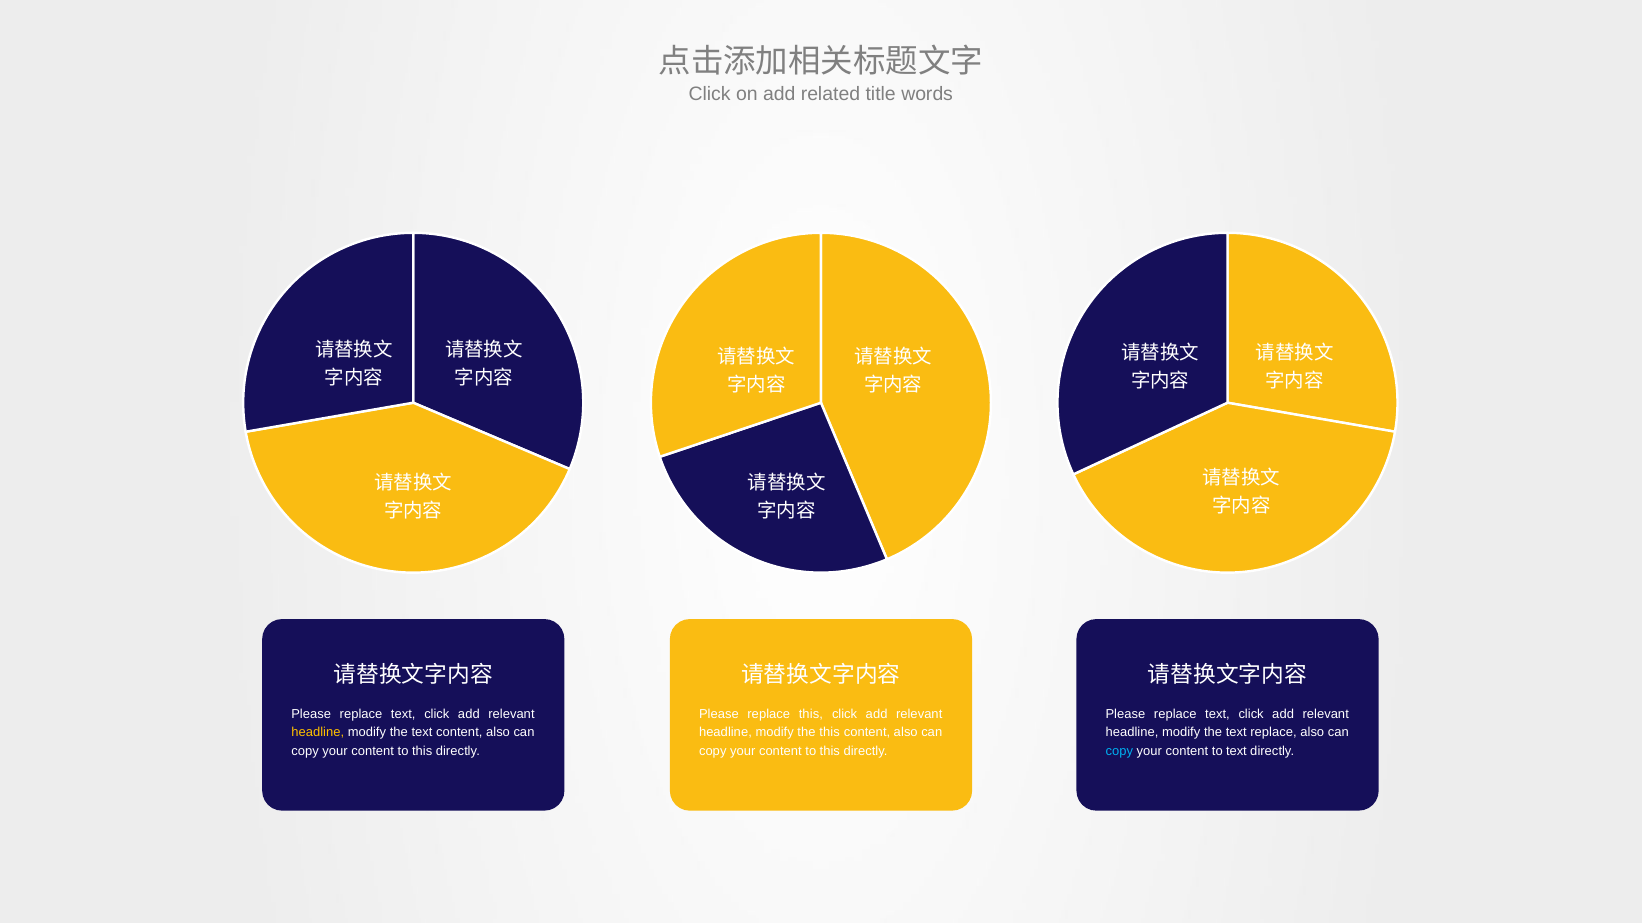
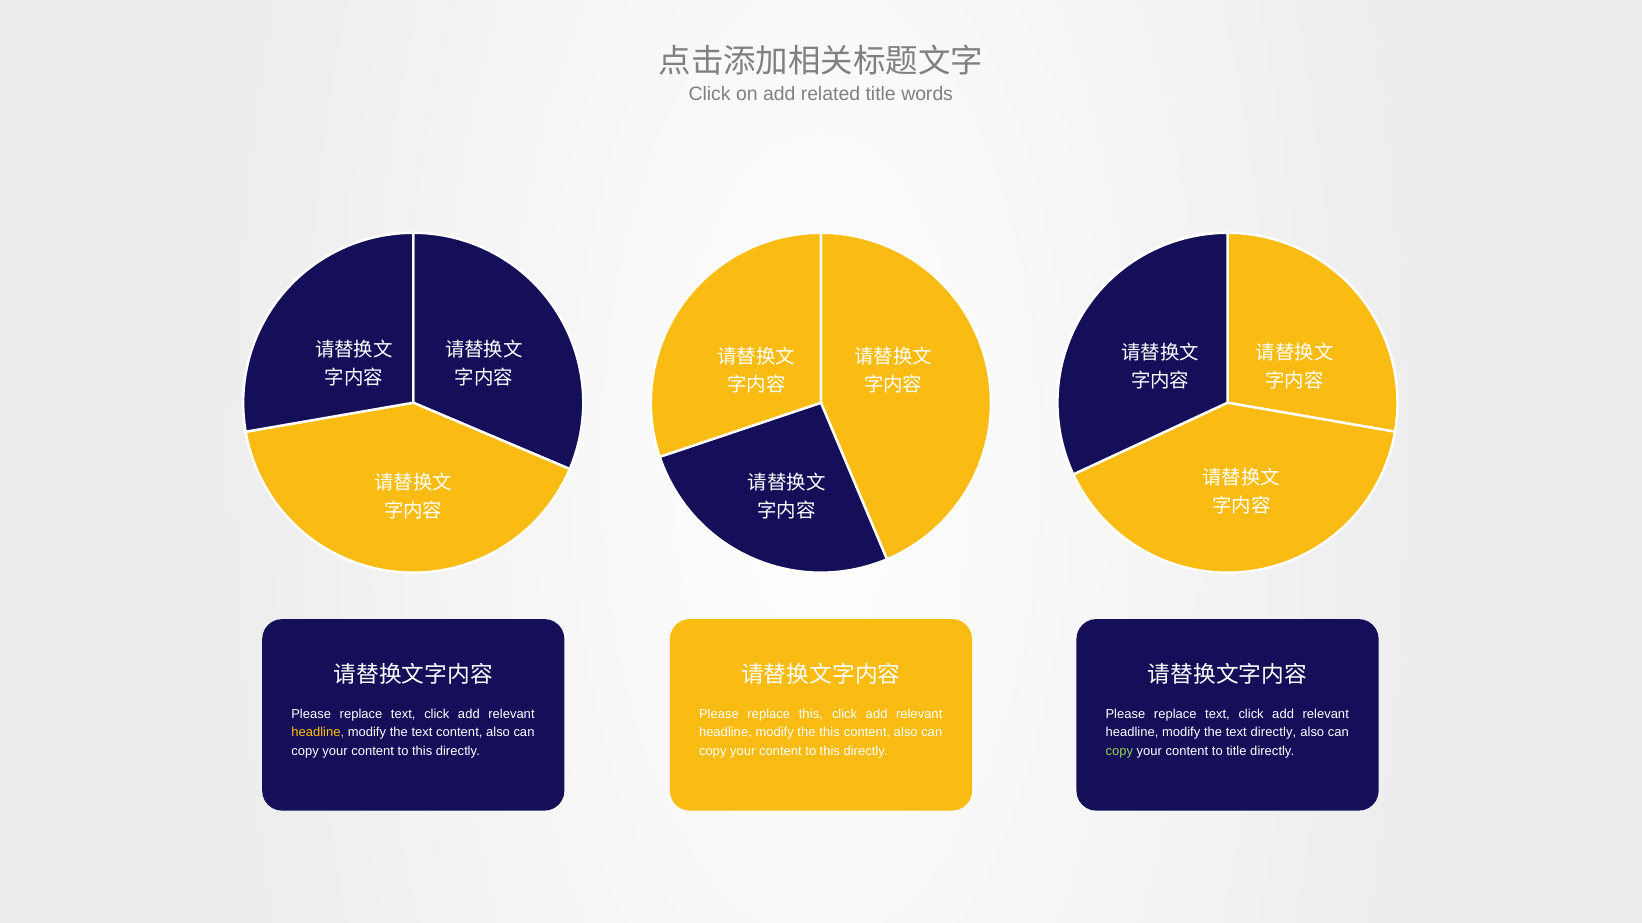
text replace: replace -> directly
copy at (1119, 751) colour: light blue -> light green
to text: text -> title
